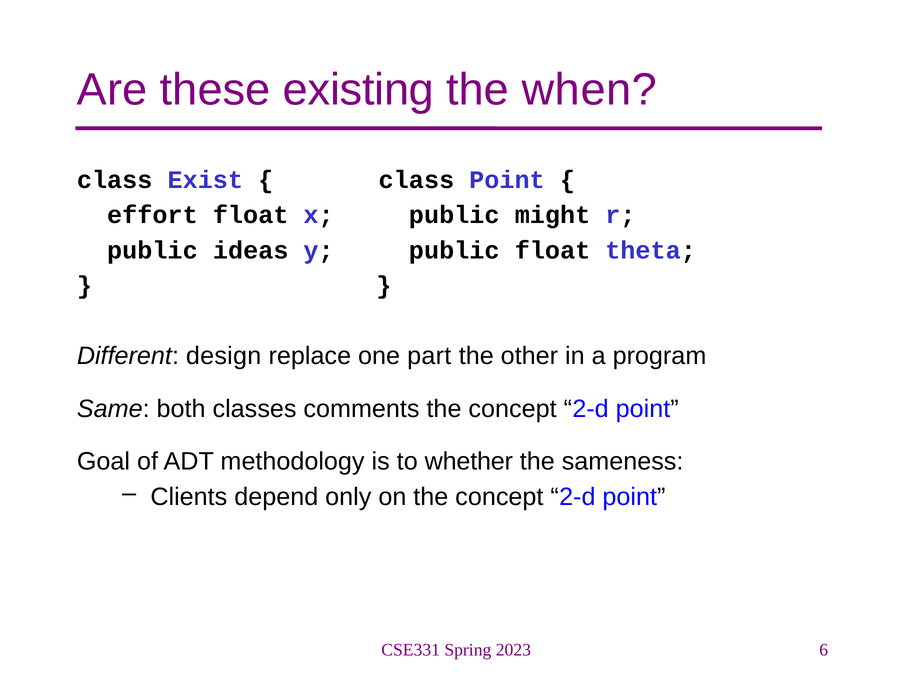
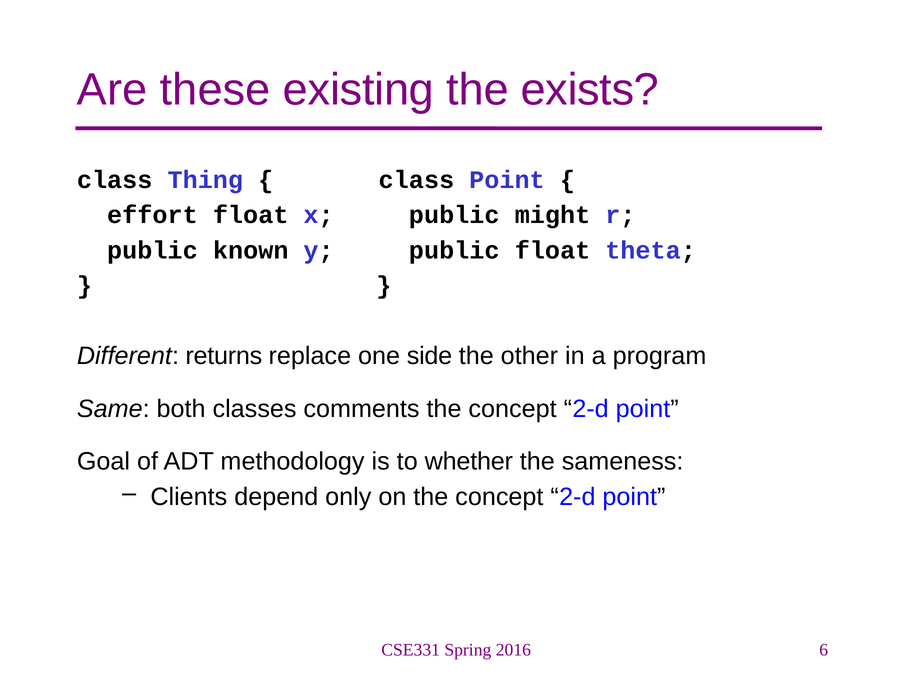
when: when -> exists
Exist: Exist -> Thing
ideas: ideas -> known
design: design -> returns
part: part -> side
2023: 2023 -> 2016
